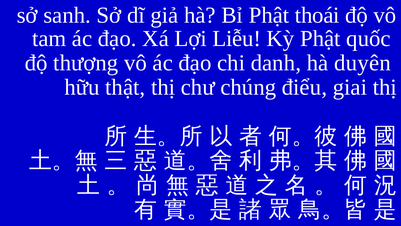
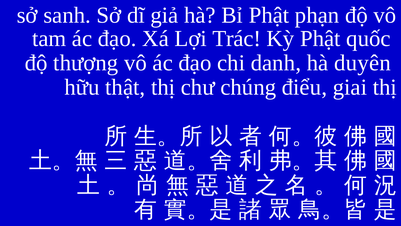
thoái: thoái -> phạn
Liễu: Liễu -> Trác
